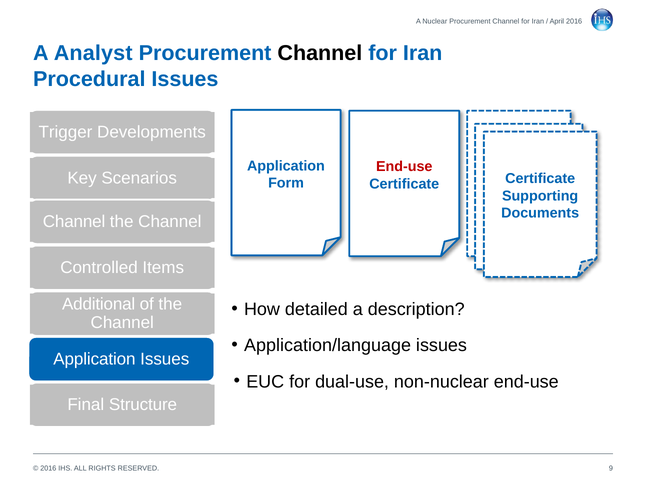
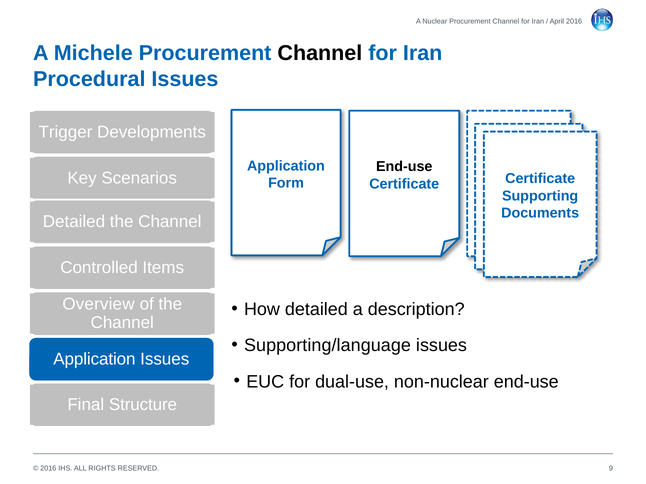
Analyst: Analyst -> Michele
End-use at (404, 167) colour: red -> black
Channel at (74, 222): Channel -> Detailed
Additional: Additional -> Overview
Application/language: Application/language -> Supporting/language
